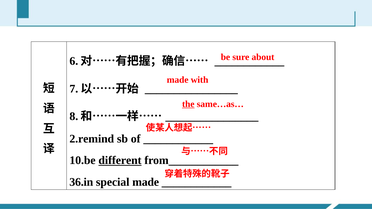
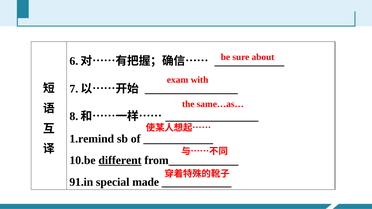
made at (178, 80): made -> exam
the underline: present -> none
2.remind: 2.remind -> 1.remind
36.in: 36.in -> 91.in
